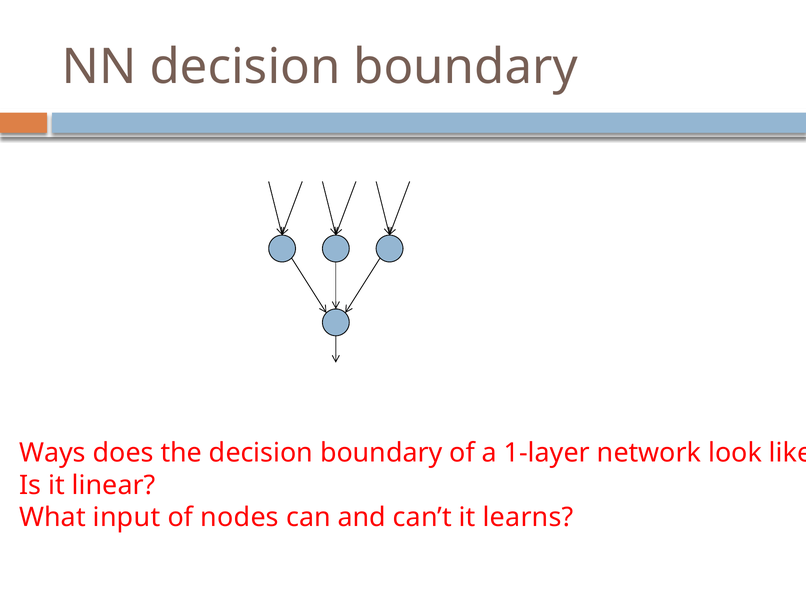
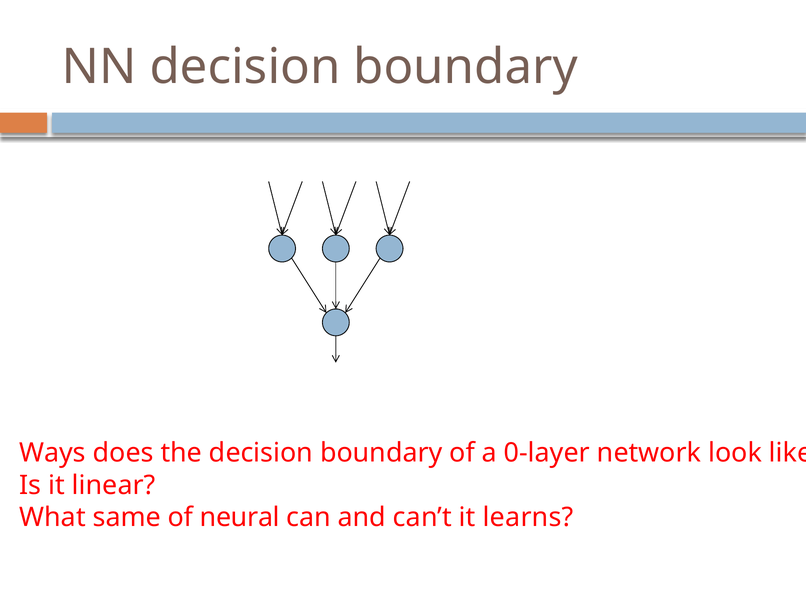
1-layer: 1-layer -> 0-layer
input: input -> same
nodes: nodes -> neural
